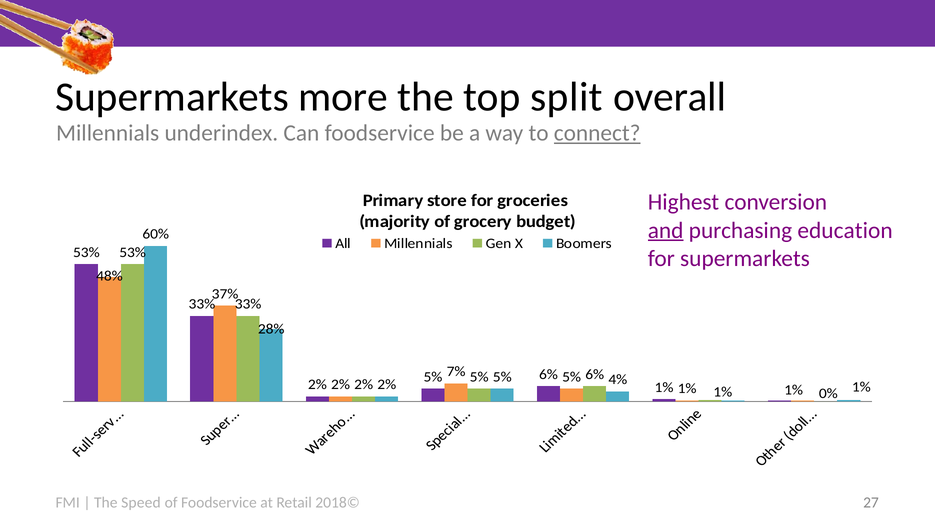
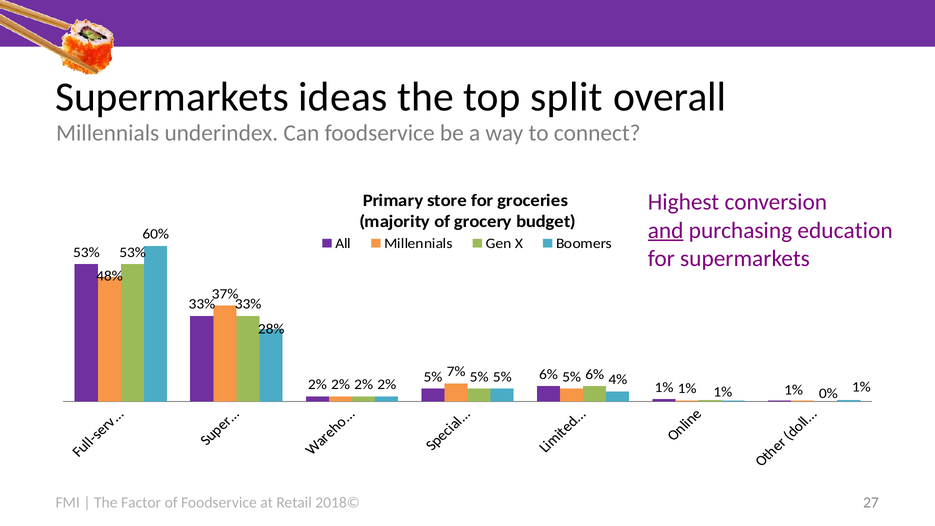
more: more -> ideas
connect underline: present -> none
Speed: Speed -> Factor
